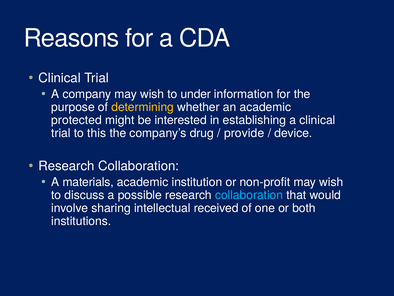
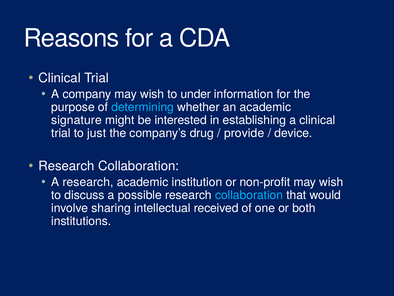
determining colour: yellow -> light blue
protected: protected -> signature
this: this -> just
A materials: materials -> research
